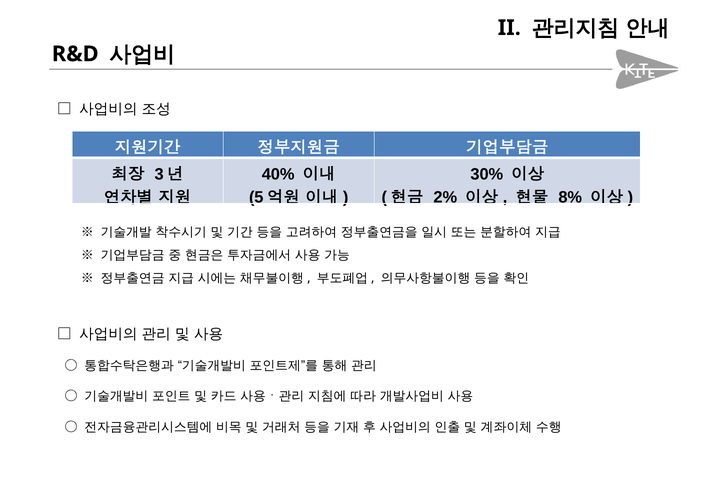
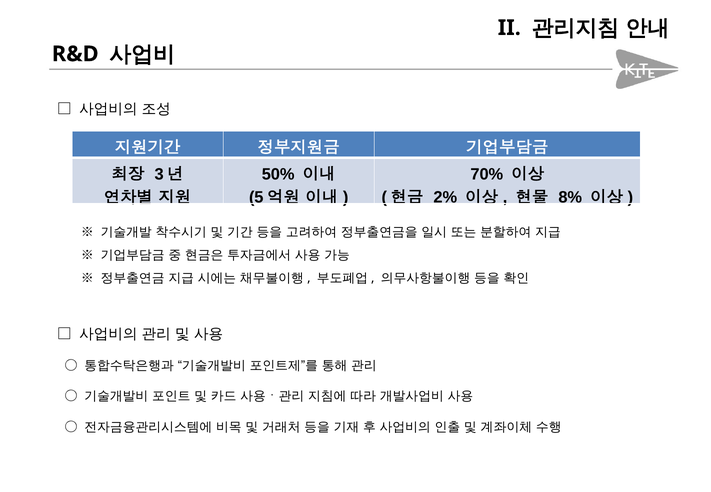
40%: 40% -> 50%
30%: 30% -> 70%
